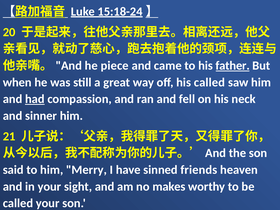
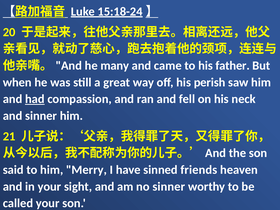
piece: piece -> many
father underline: present -> none
his called: called -> perish
no makes: makes -> sinner
